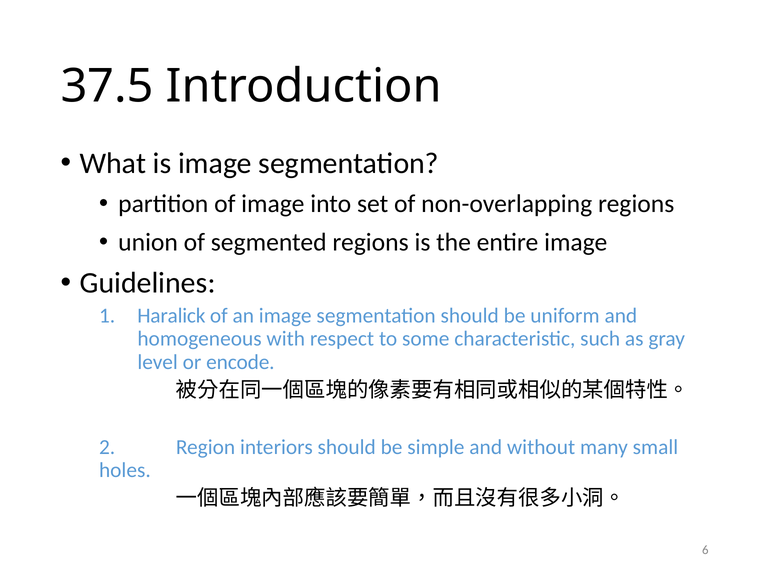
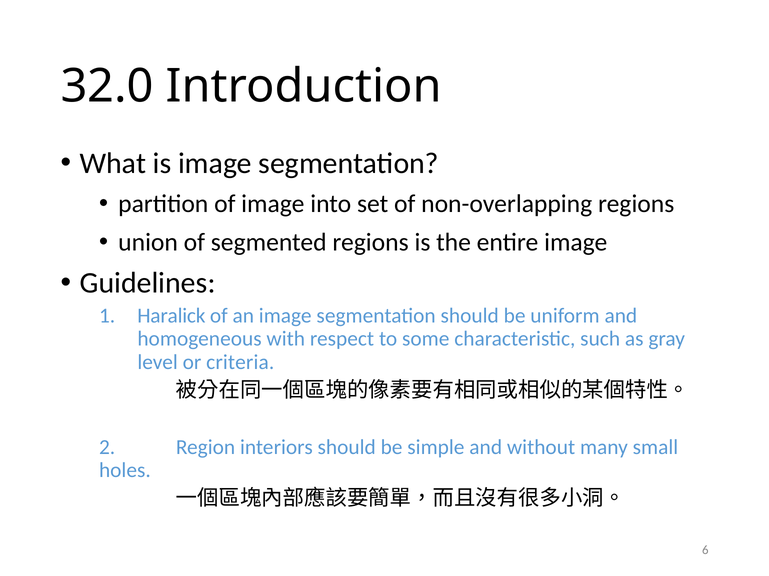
37.5: 37.5 -> 32.0
encode: encode -> criteria
